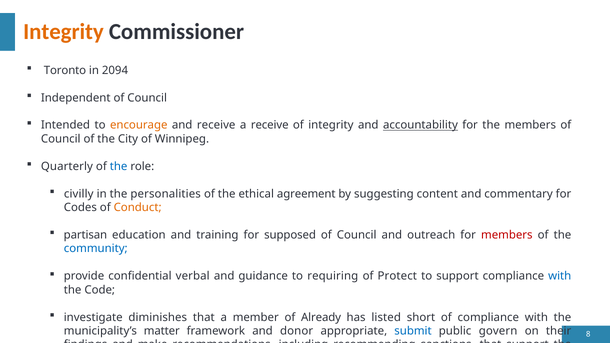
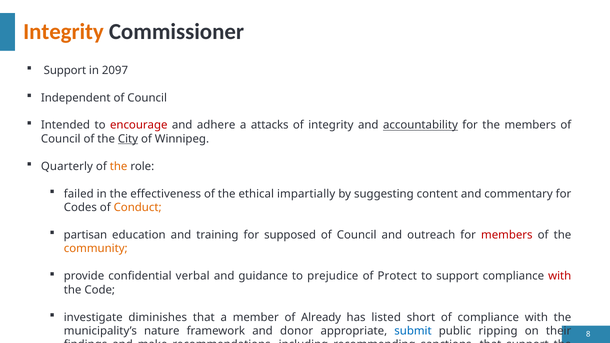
Toronto at (65, 70): Toronto -> Support
2094: 2094 -> 2097
encourage colour: orange -> red
and receive: receive -> adhere
a receive: receive -> attacks
City underline: none -> present
the at (119, 166) colour: blue -> orange
civilly: civilly -> failed
personalities: personalities -> effectiveness
agreement: agreement -> impartially
community colour: blue -> orange
requiring: requiring -> prejudice
with at (560, 276) colour: blue -> red
matter: matter -> nature
govern: govern -> ripping
